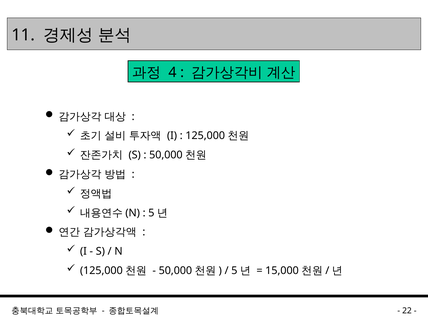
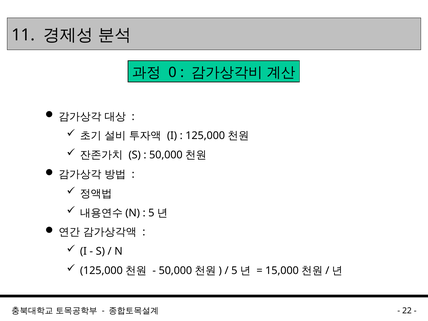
4: 4 -> 0
